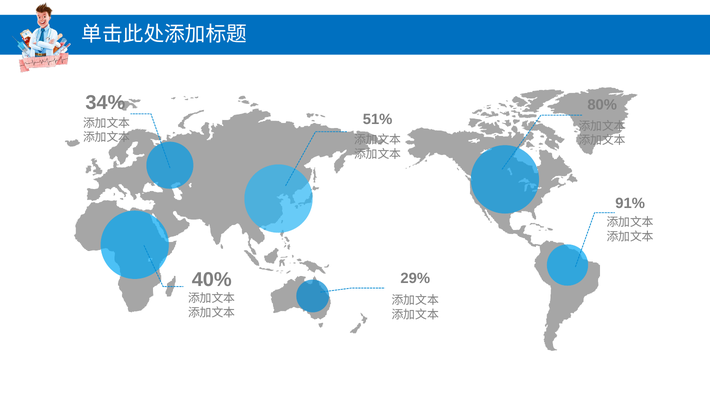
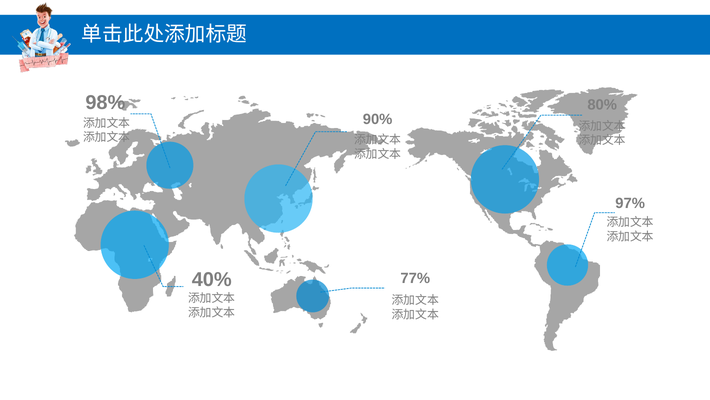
34%: 34% -> 98%
51%: 51% -> 90%
91%: 91% -> 97%
29%: 29% -> 77%
